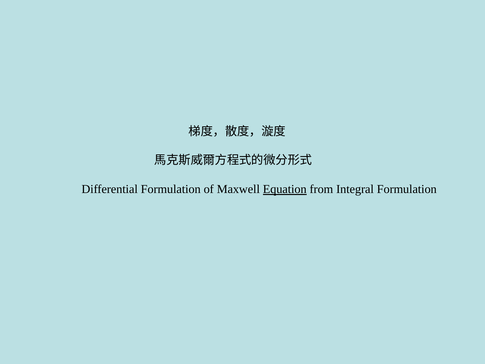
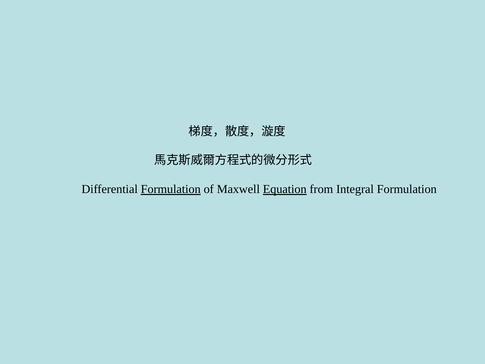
Formulation at (171, 189) underline: none -> present
